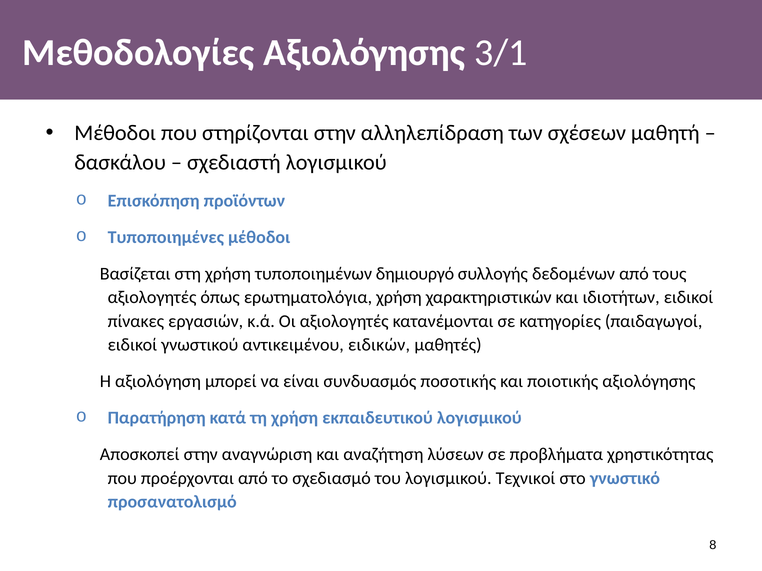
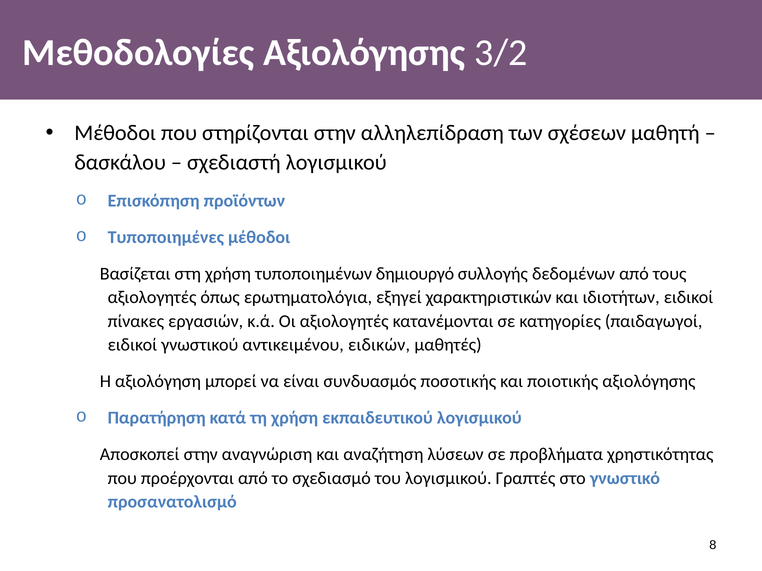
3/1: 3/1 -> 3/2
ερωτηματολόγια χρήση: χρήση -> εξηγεί
Τεχνικοί: Τεχνικοί -> Γραπτές
